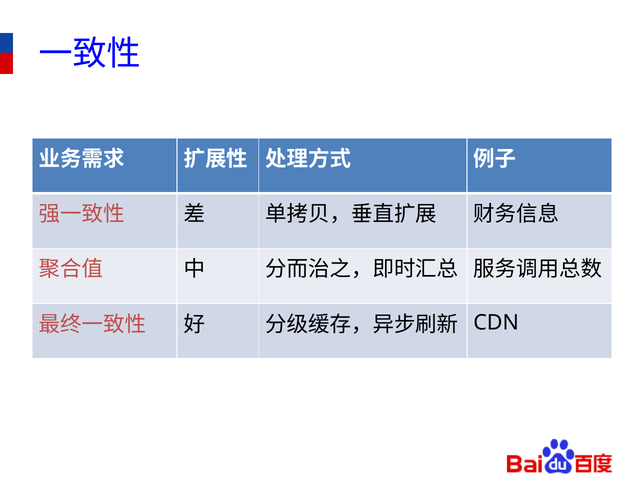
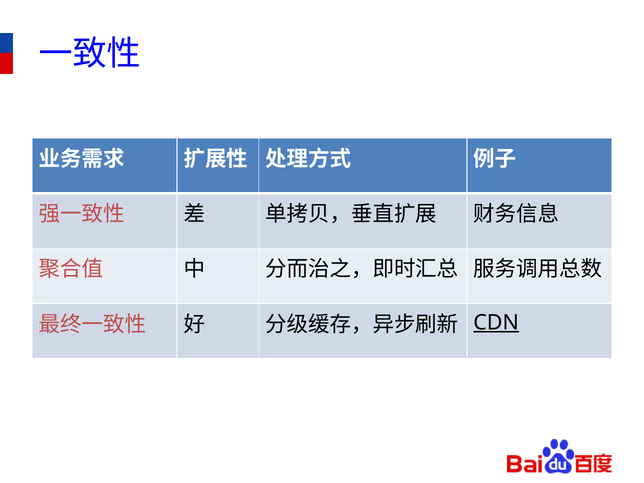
CDN underline: none -> present
